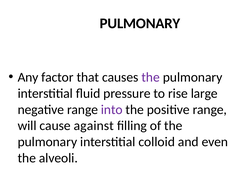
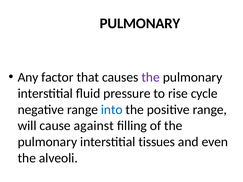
large: large -> cycle
into colour: purple -> blue
colloid: colloid -> tissues
